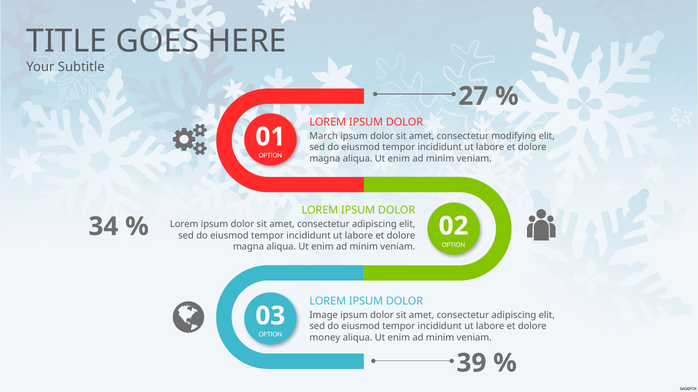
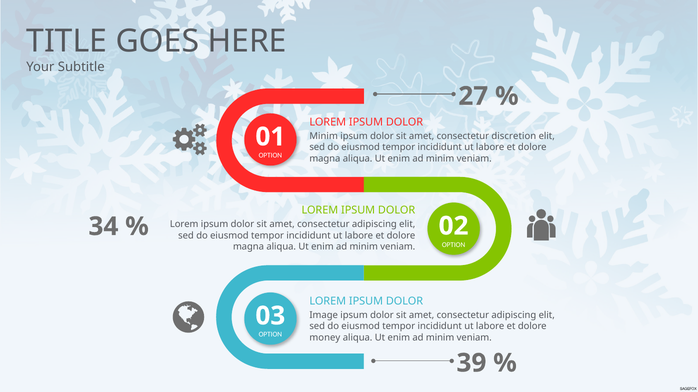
March at (324, 136): March -> Minim
modifying: modifying -> discretion
